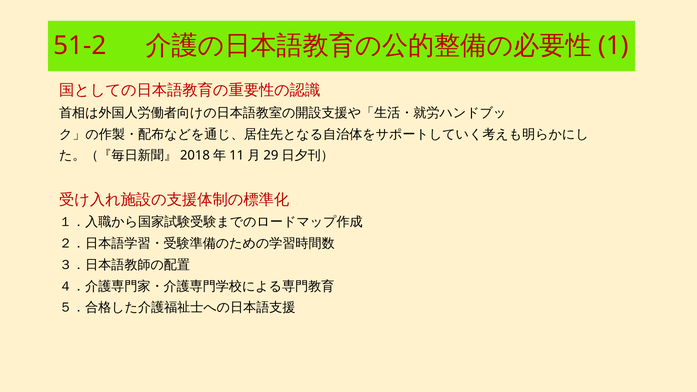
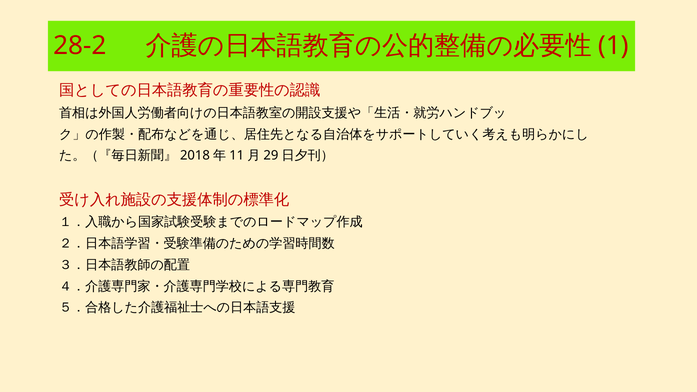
51-2: 51-2 -> 28-2
